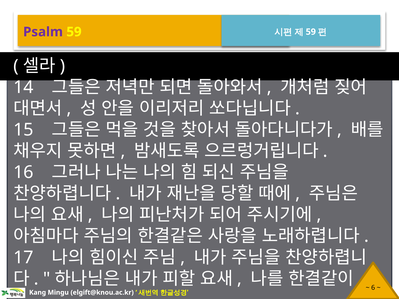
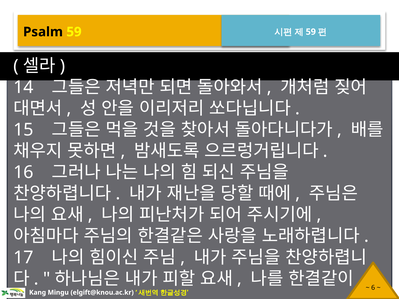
Psalm colour: purple -> black
